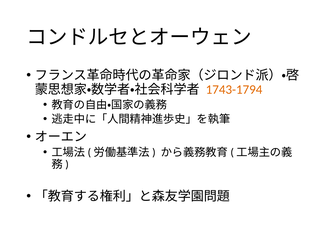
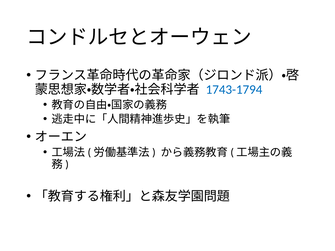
1743-1794 colour: orange -> blue
